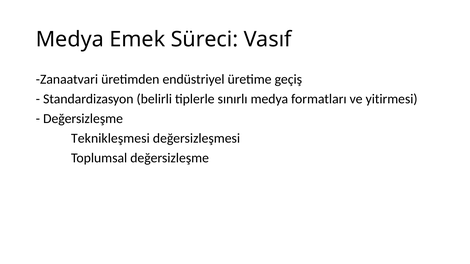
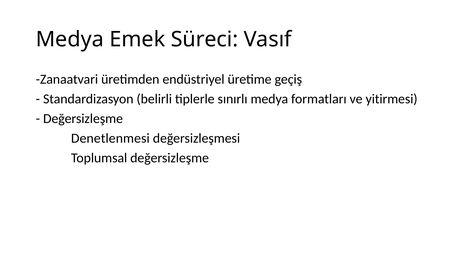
Teknikleşmesi: Teknikleşmesi -> Denetlenmesi
